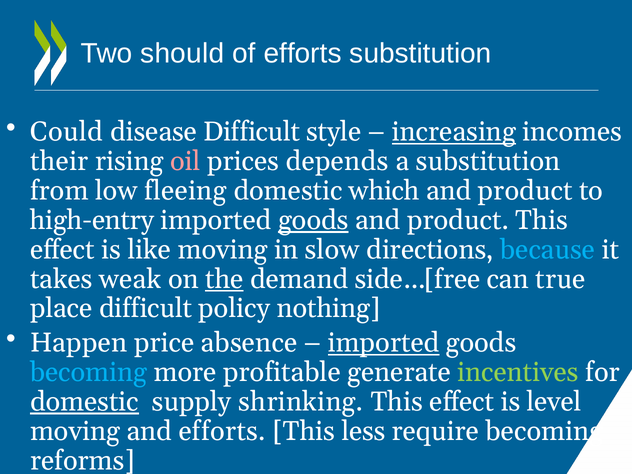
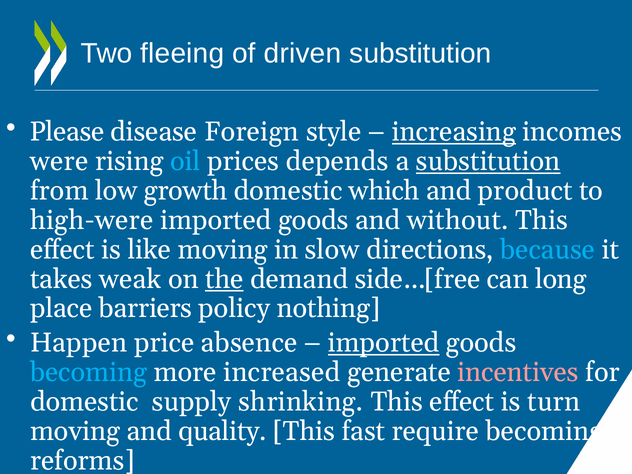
should: should -> fleeing
of efforts: efforts -> driven
Could: Could -> Please
disease Difficult: Difficult -> Foreign
their: their -> were
oil colour: pink -> light blue
substitution at (488, 161) underline: none -> present
fleeing: fleeing -> growth
high-entry: high-entry -> high-were
goods at (313, 220) underline: present -> none
product at (458, 220): product -> without
true: true -> long
place difficult: difficult -> barriers
profitable: profitable -> increased
incentives colour: light green -> pink
domestic at (84, 402) underline: present -> none
level: level -> turn
and efforts: efforts -> quality
less: less -> fast
